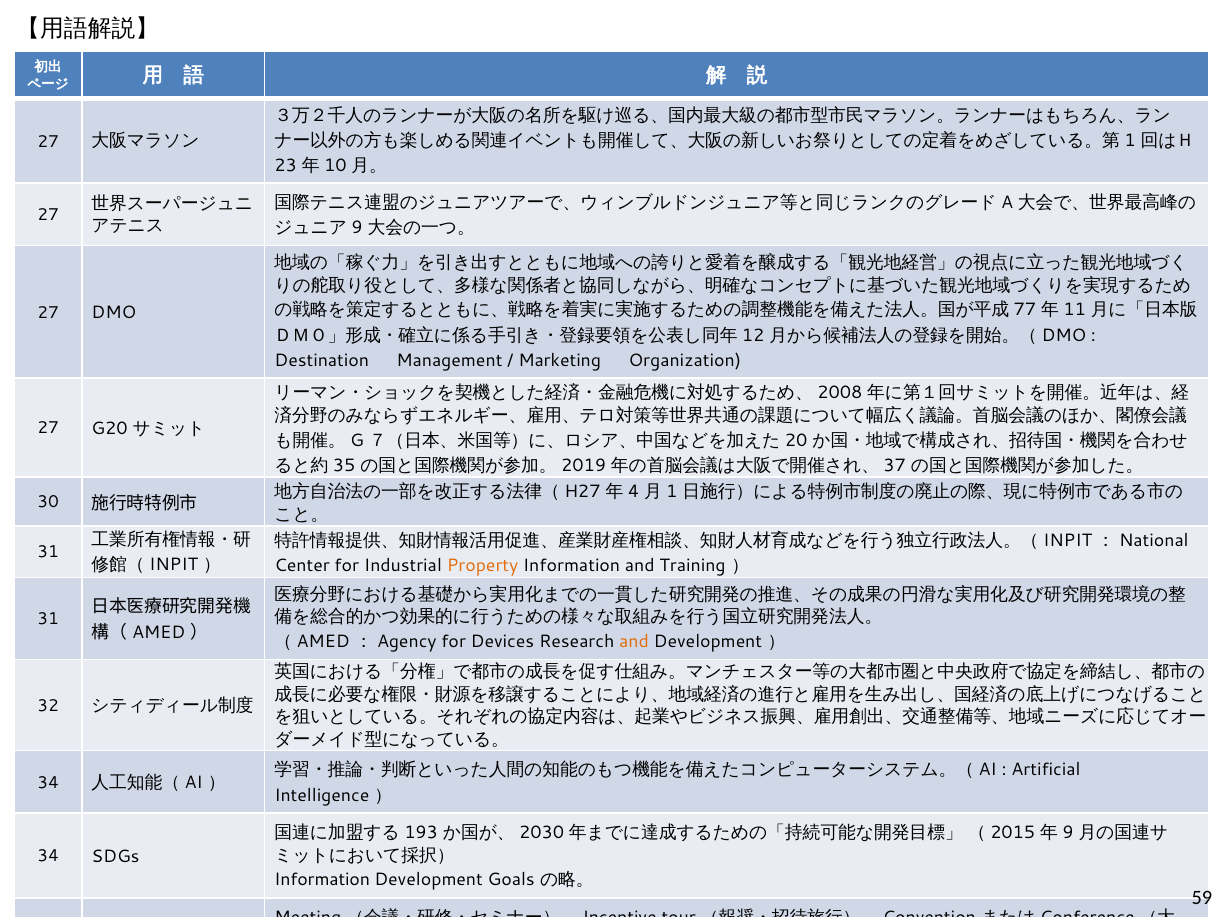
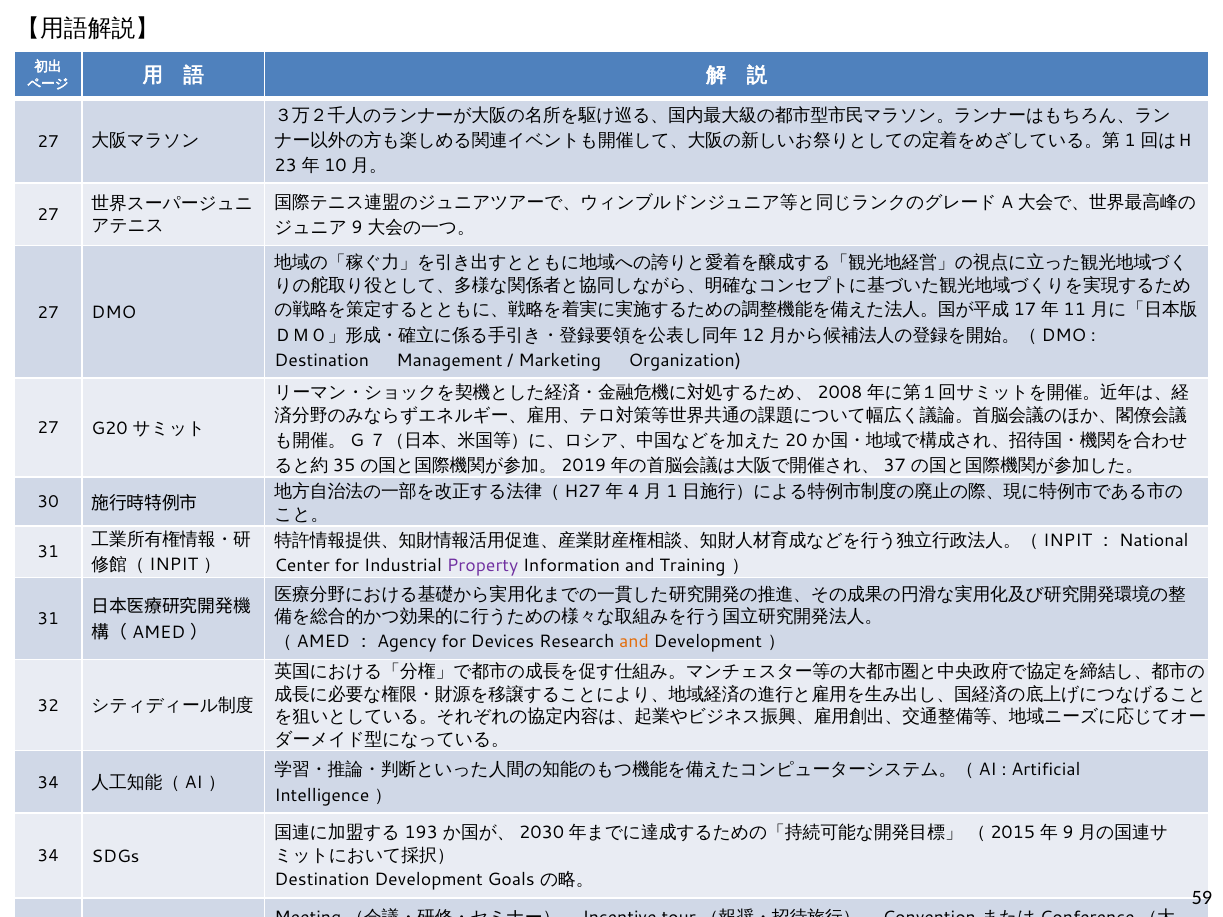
77: 77 -> 17
Property colour: orange -> purple
Information at (322, 880): Information -> Destination
